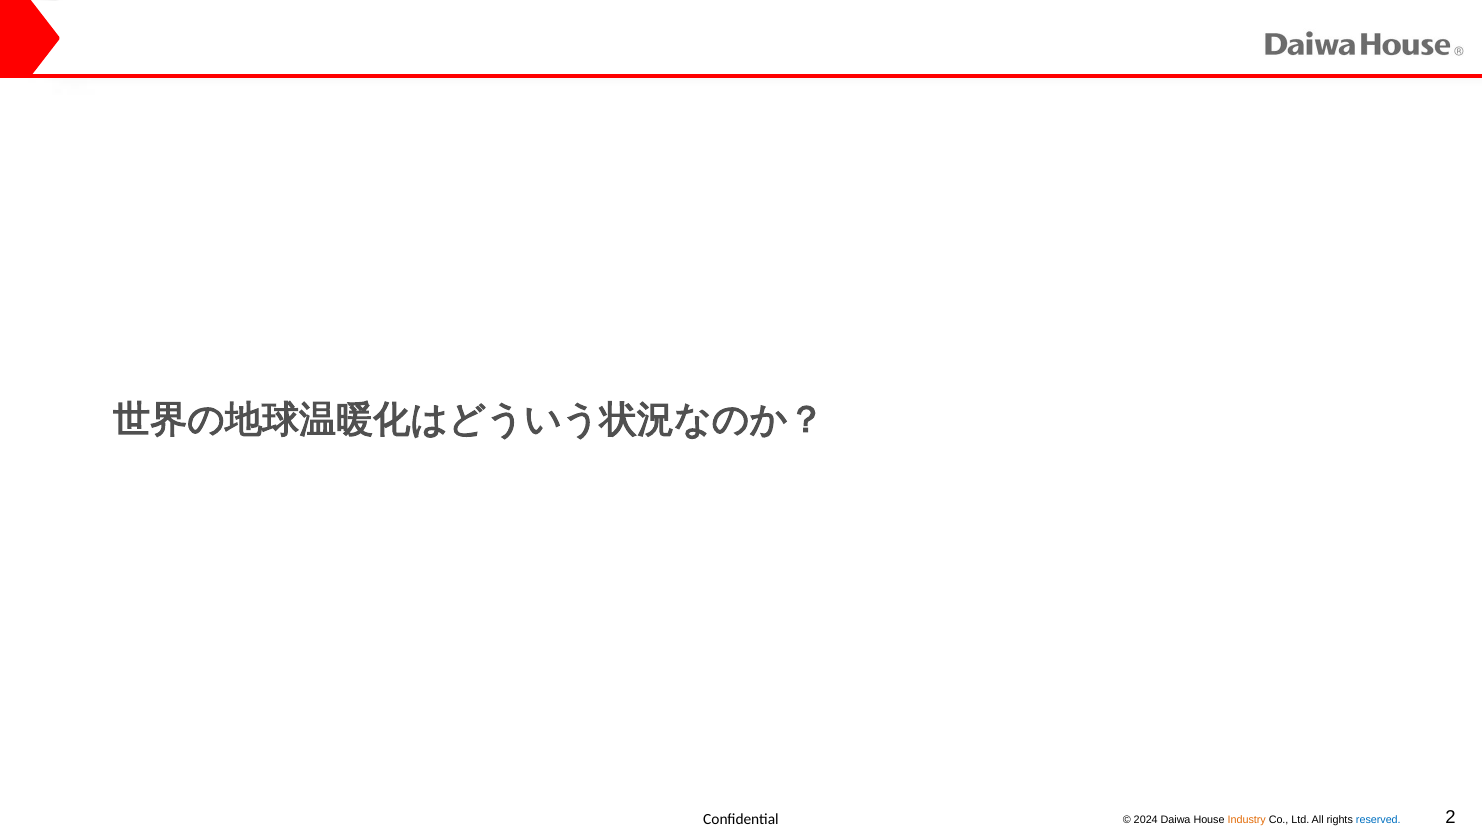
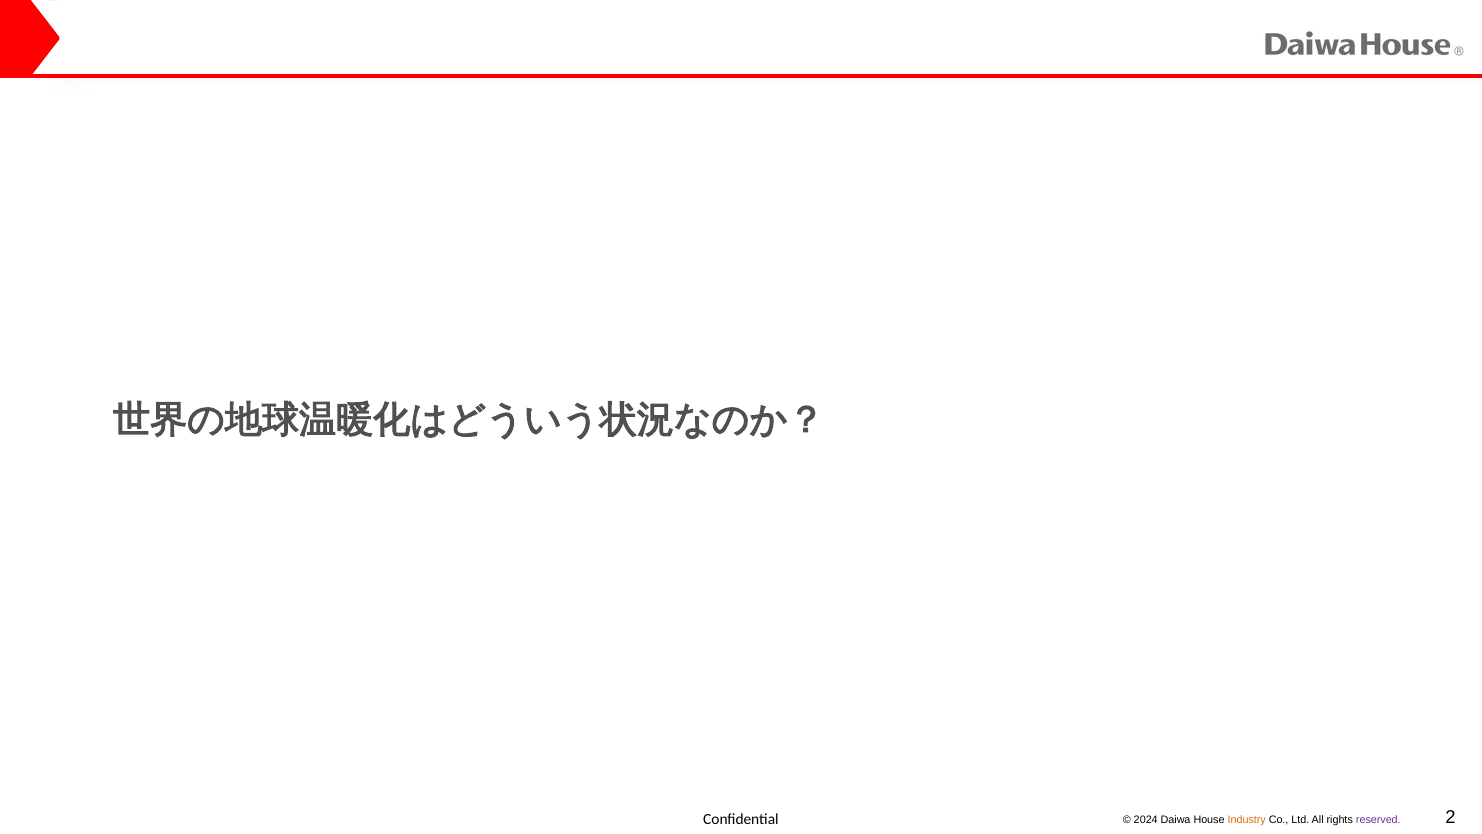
reserved colour: blue -> purple
